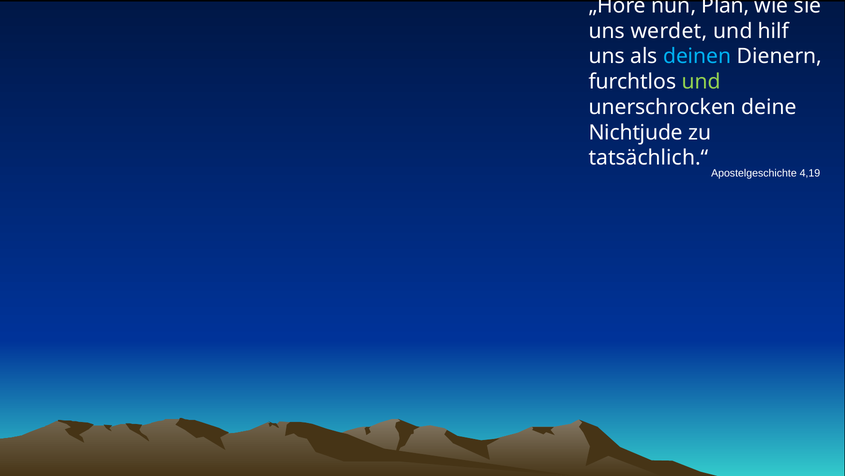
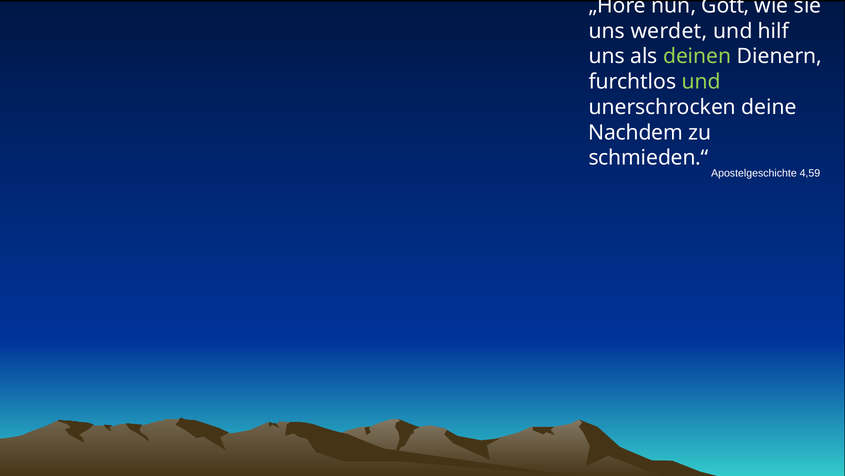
Plan: Plan -> Gott
deinen colour: light blue -> light green
Nichtjude: Nichtjude -> Nachdem
tatsächlich.“: tatsächlich.“ -> schmieden.“
4,19: 4,19 -> 4,59
